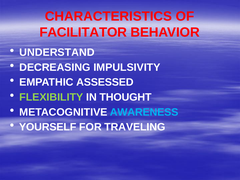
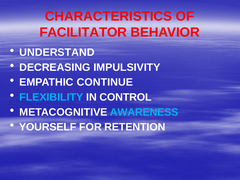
ASSESSED: ASSESSED -> CONTINUE
FLEXIBILITY colour: light green -> light blue
THOUGHT: THOUGHT -> CONTROL
TRAVELING: TRAVELING -> RETENTION
